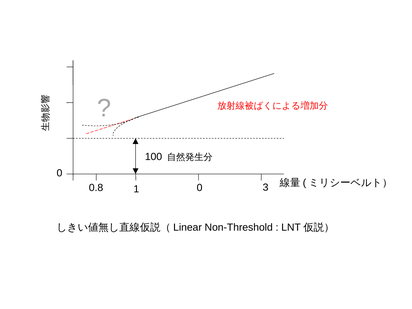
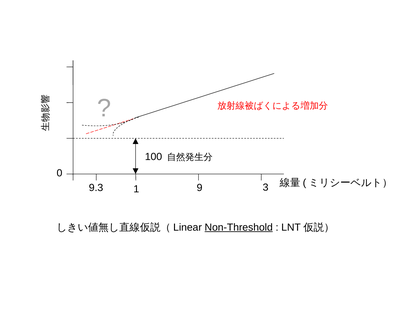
0.8: 0.8 -> 9.3
1 0: 0 -> 9
Non-Threshold underline: none -> present
